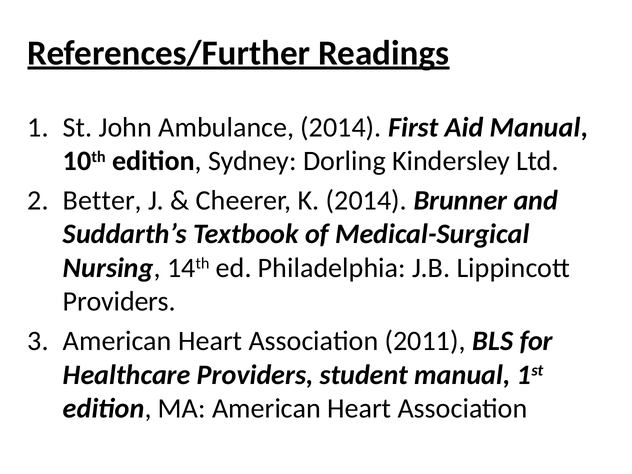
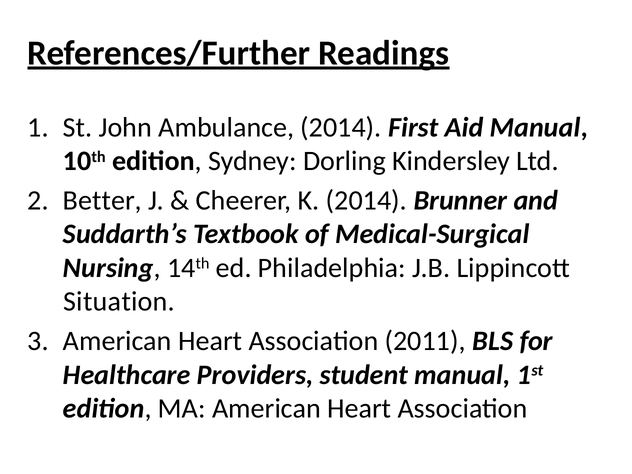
Providers at (119, 302): Providers -> Situation
